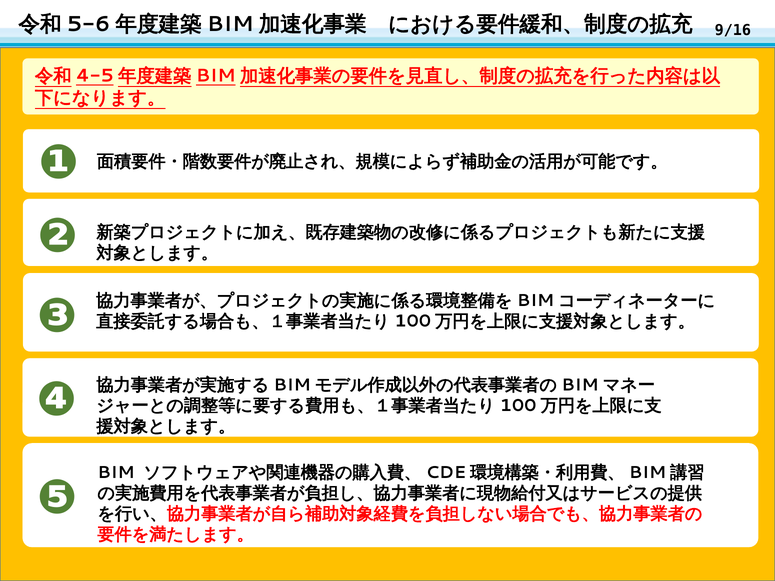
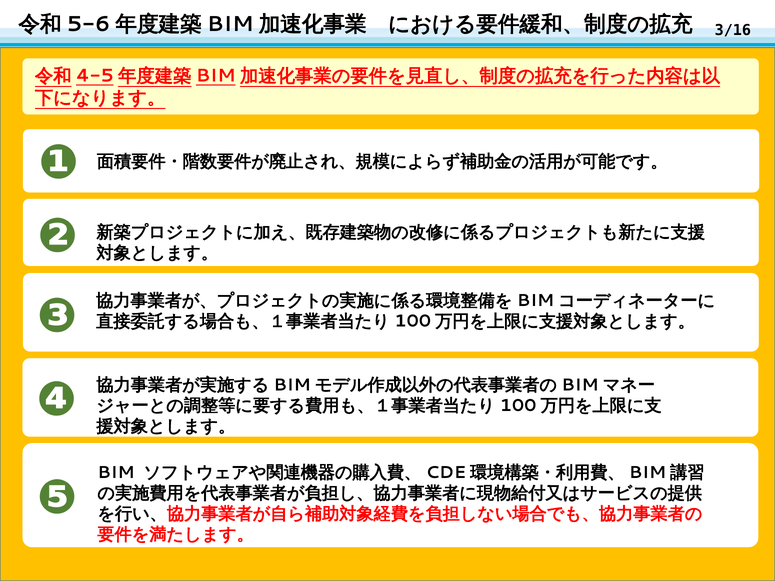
9/16: 9/16 -> 3/16
